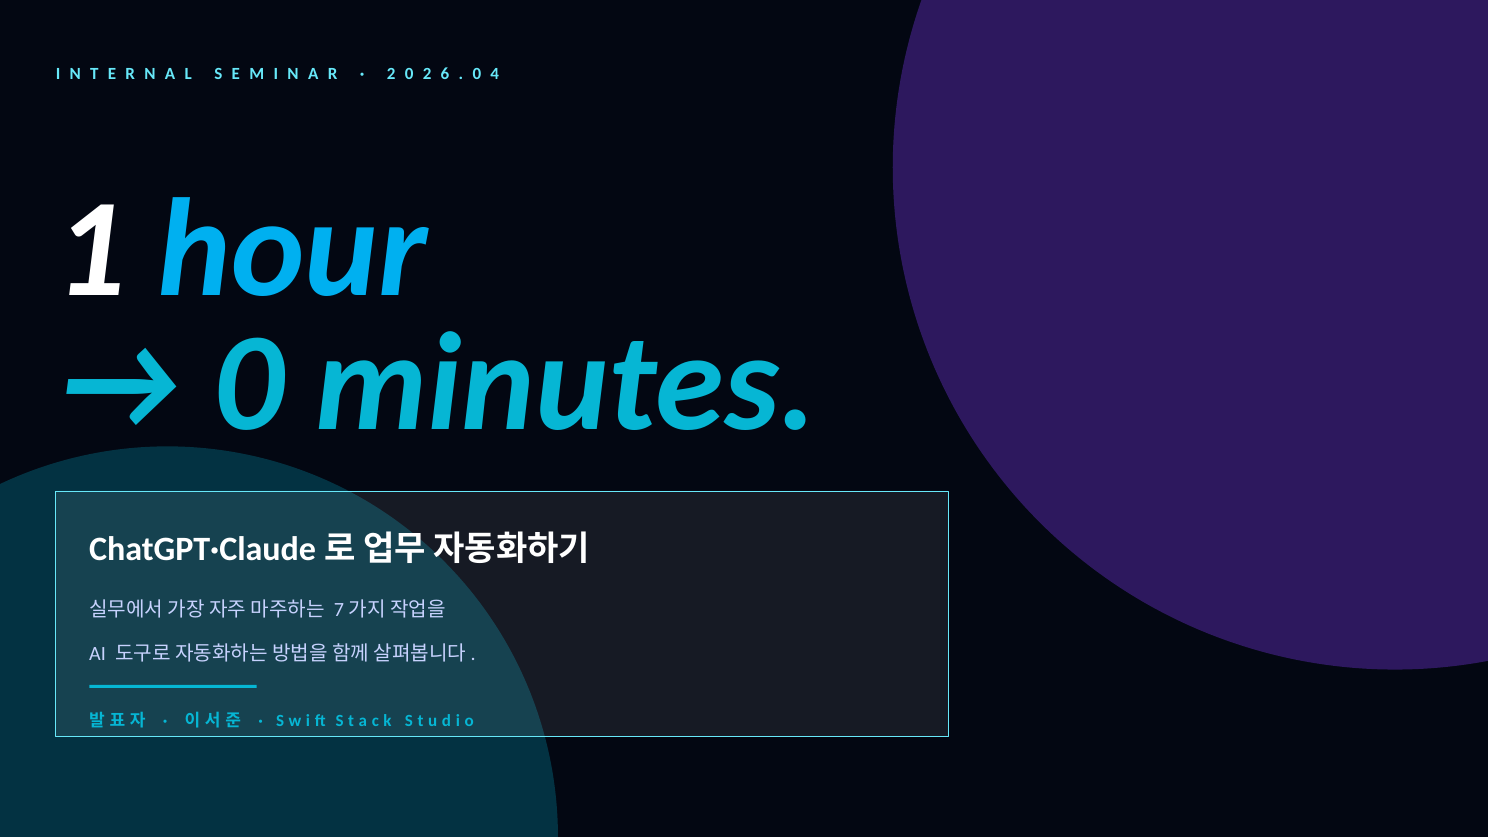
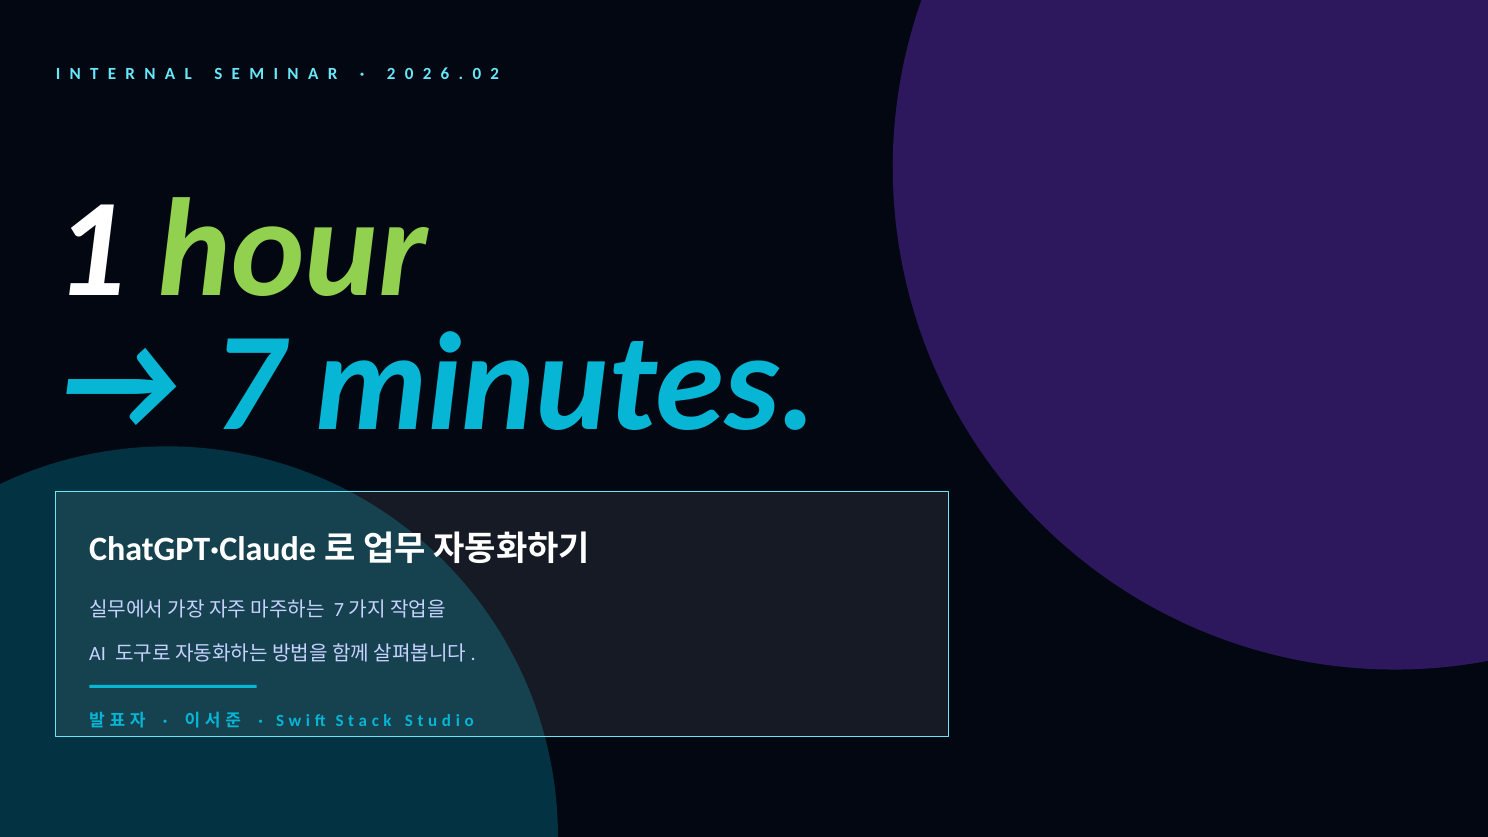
4 at (495, 74): 4 -> 2
hour colour: light blue -> light green
0 at (249, 384): 0 -> 7
